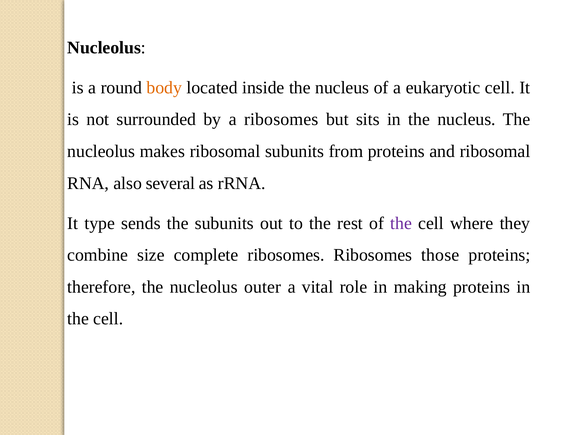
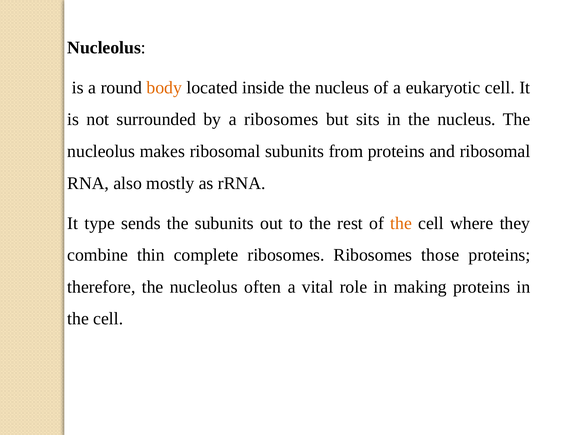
several: several -> mostly
the at (401, 223) colour: purple -> orange
size: size -> thin
outer: outer -> often
